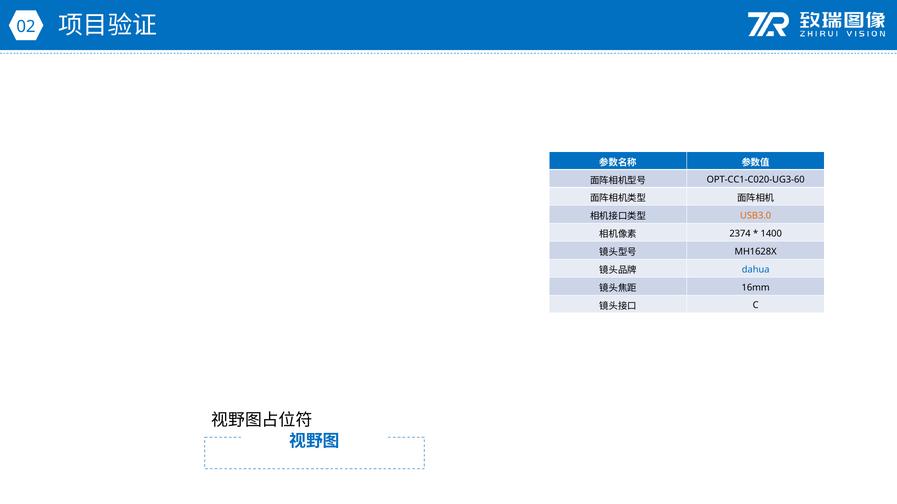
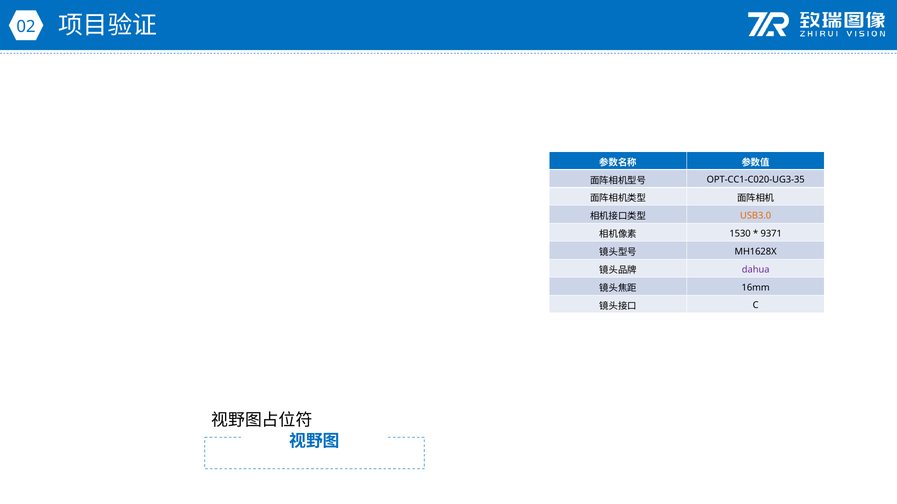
OPT-CC1-C020-UG3-60: OPT-CC1-C020-UG3-60 -> OPT-CC1-C020-UG3-35
2374: 2374 -> 1530
1400: 1400 -> 9371
dahua colour: blue -> purple
